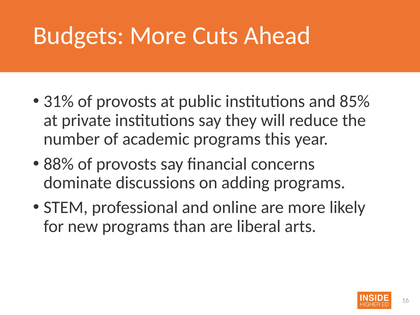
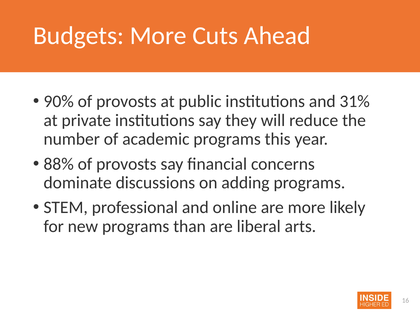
31%: 31% -> 90%
85%: 85% -> 31%
